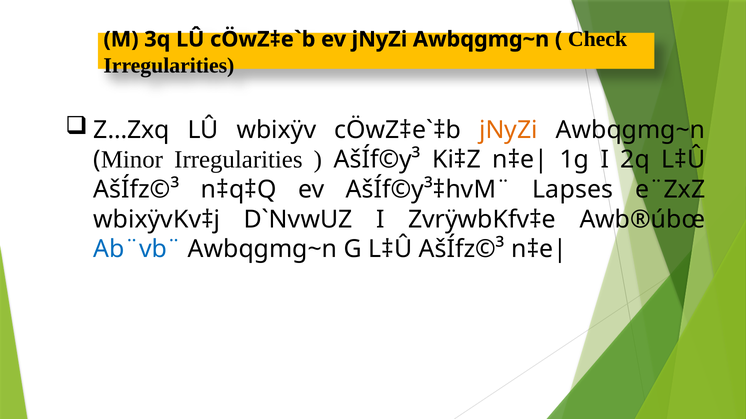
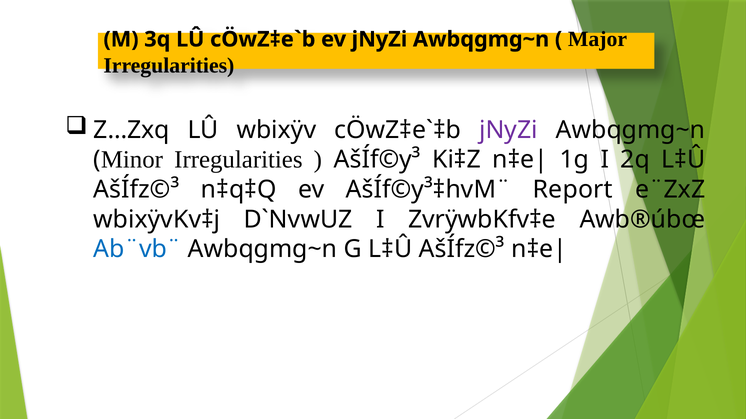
Check: Check -> Major
jNyZi at (508, 130) colour: orange -> purple
Lapses: Lapses -> Report
